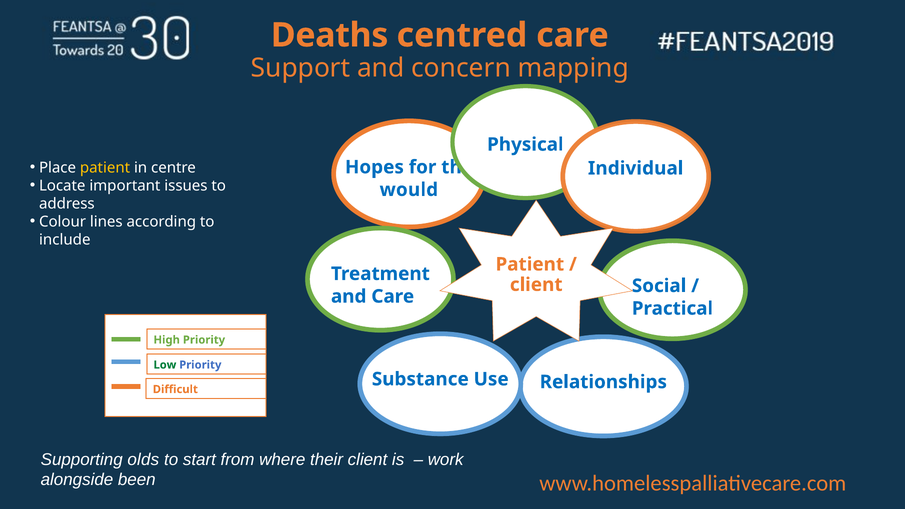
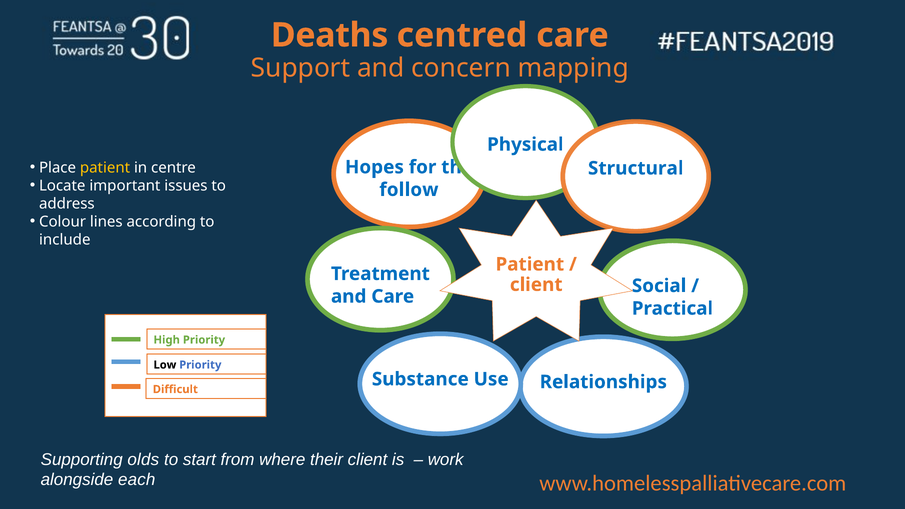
Individual: Individual -> Structural
would: would -> follow
Low colour: green -> black
been: been -> each
